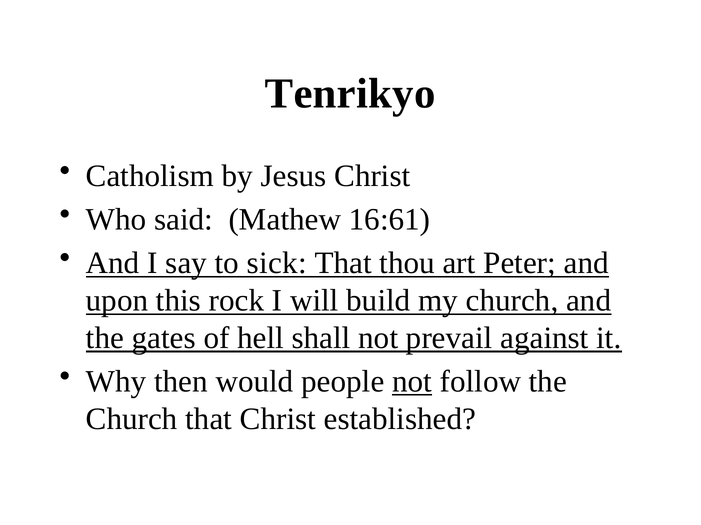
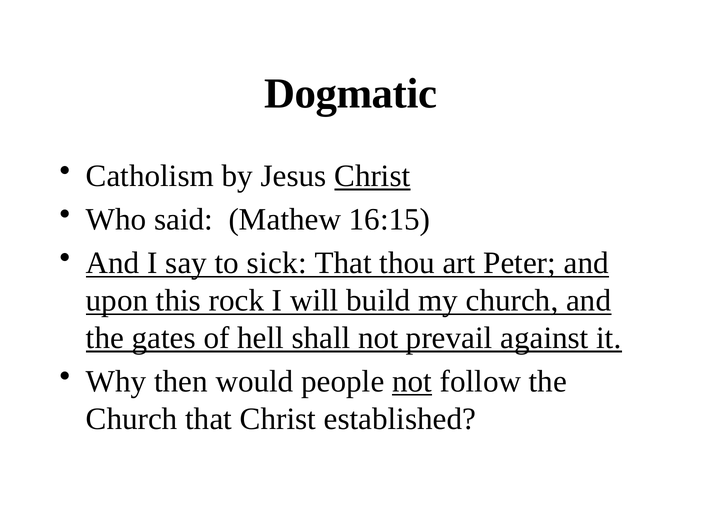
Tenrikyo: Tenrikyo -> Dogmatic
Christ at (372, 176) underline: none -> present
16:61: 16:61 -> 16:15
